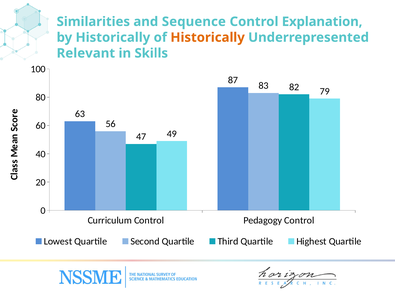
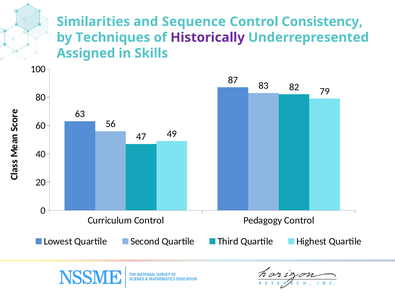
Explanation: Explanation -> Consistency
by Historically: Historically -> Techniques
Historically at (208, 37) colour: orange -> purple
Relevant: Relevant -> Assigned
